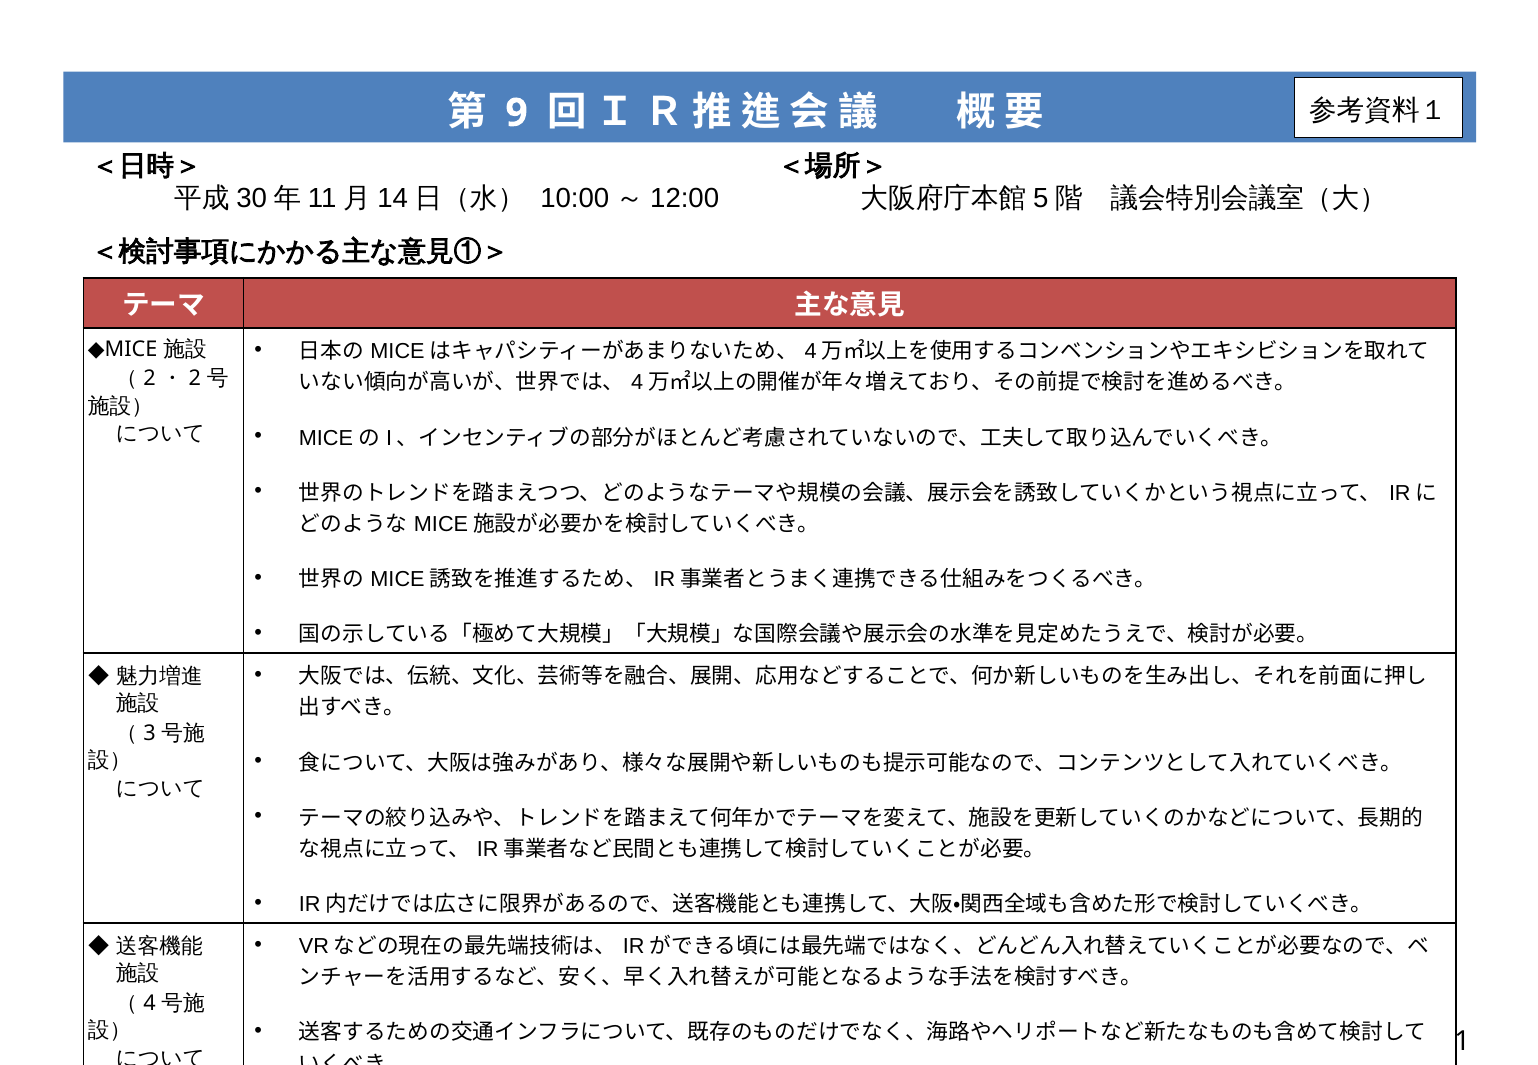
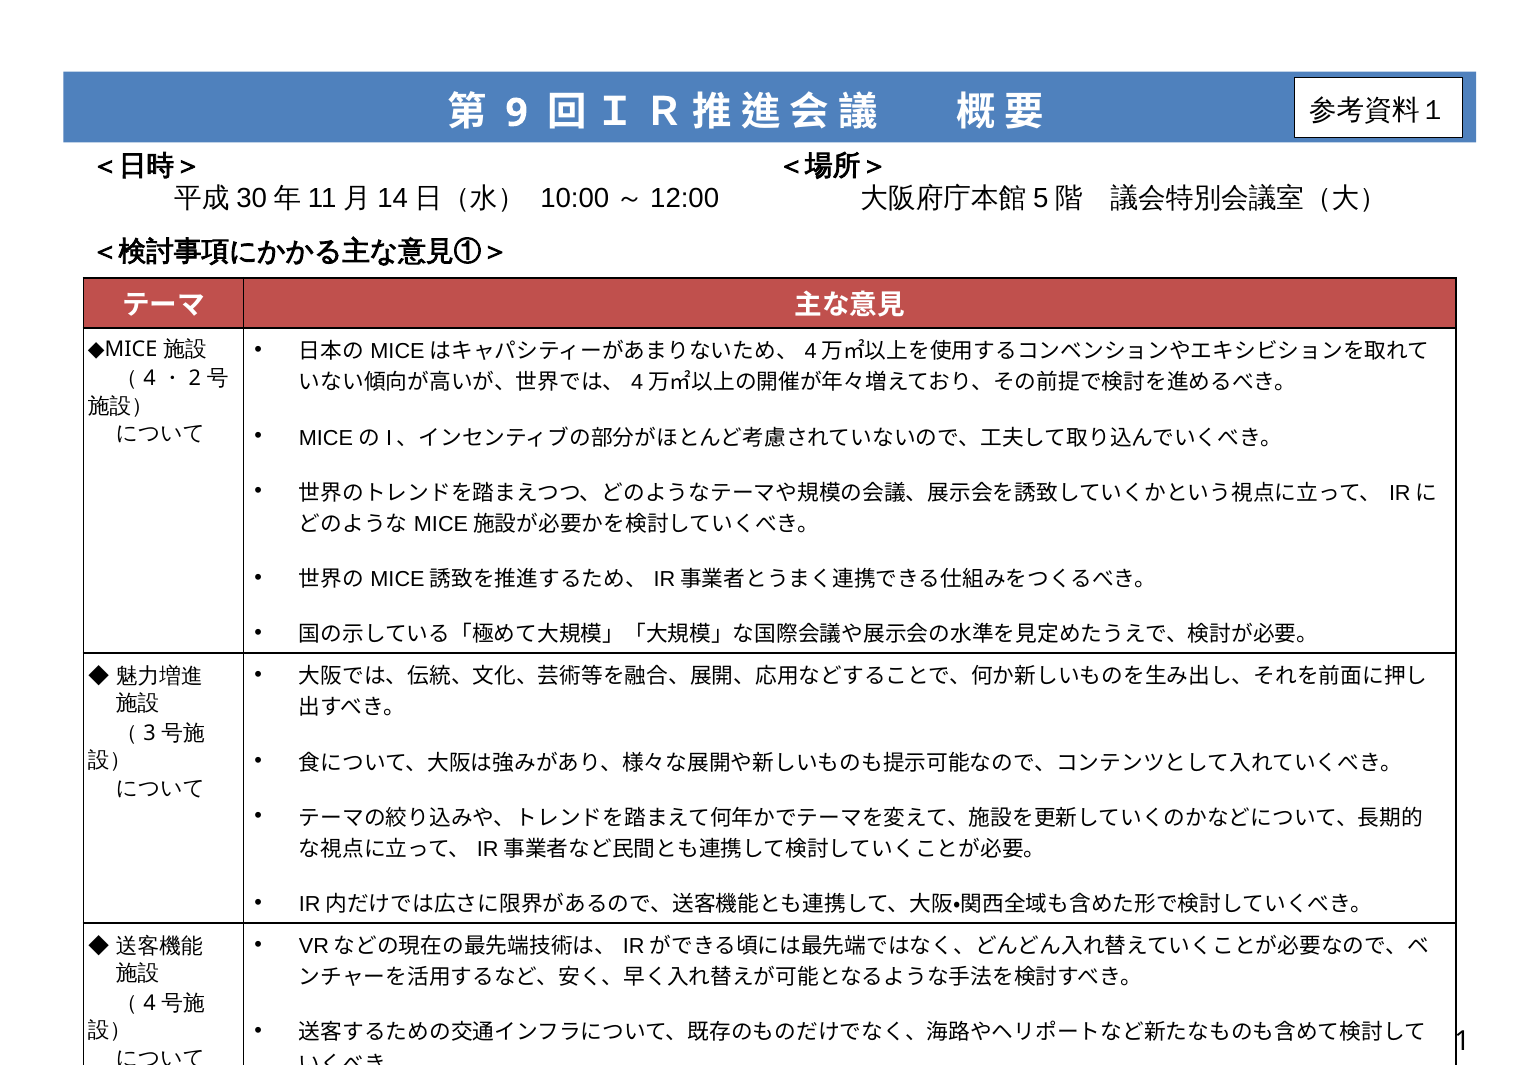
2 at (149, 379): 2 -> 4
